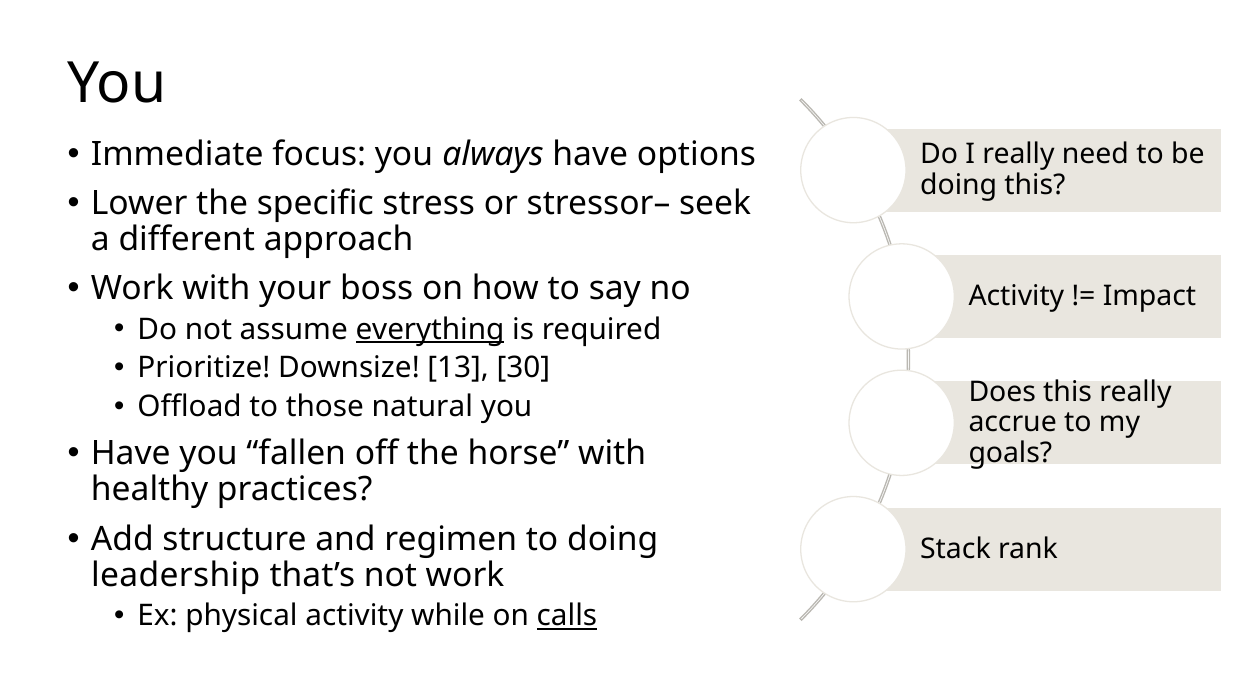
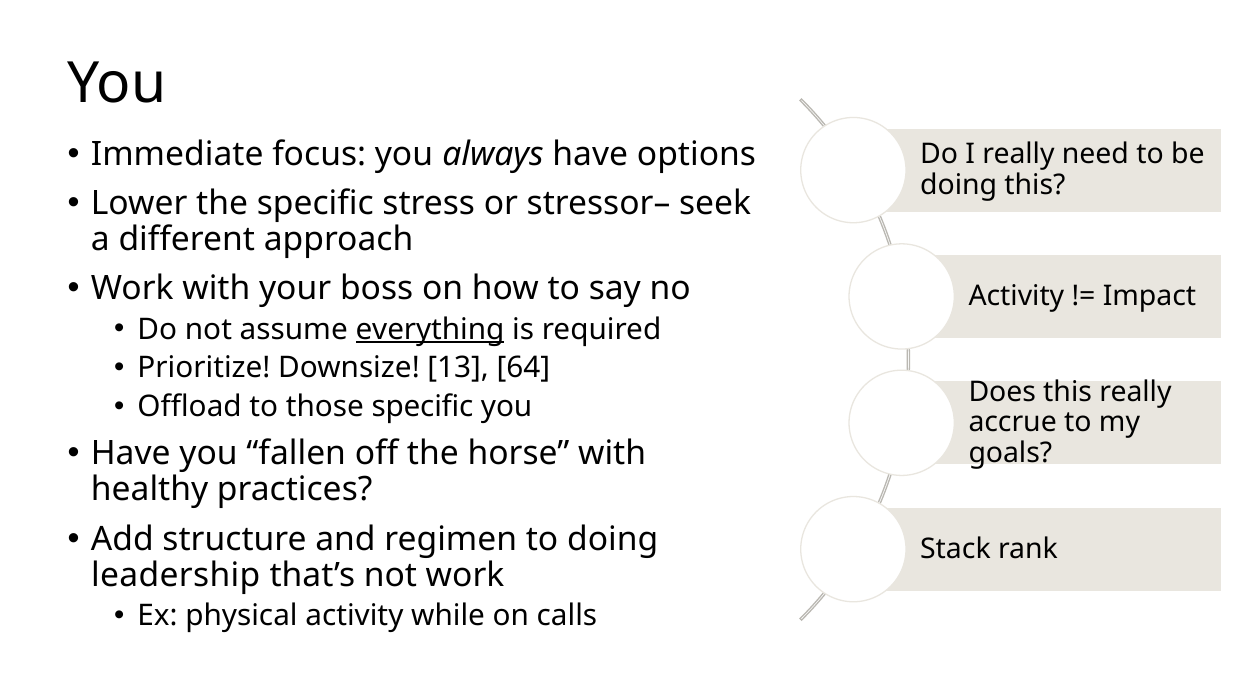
30: 30 -> 64
those natural: natural -> specific
calls underline: present -> none
